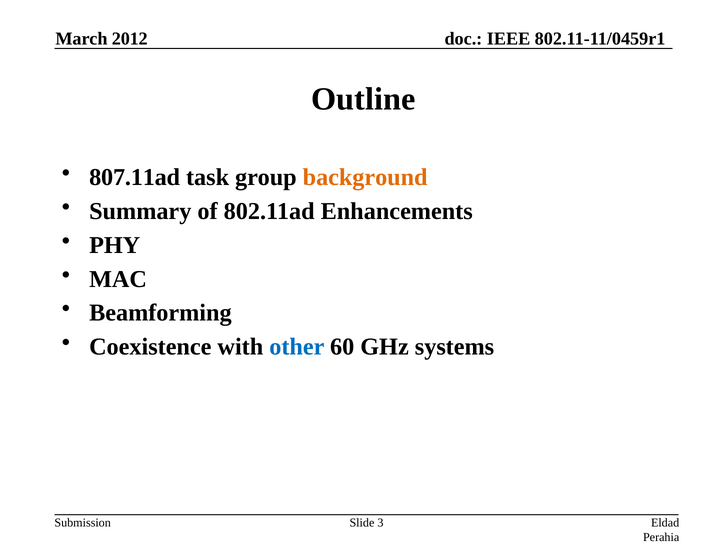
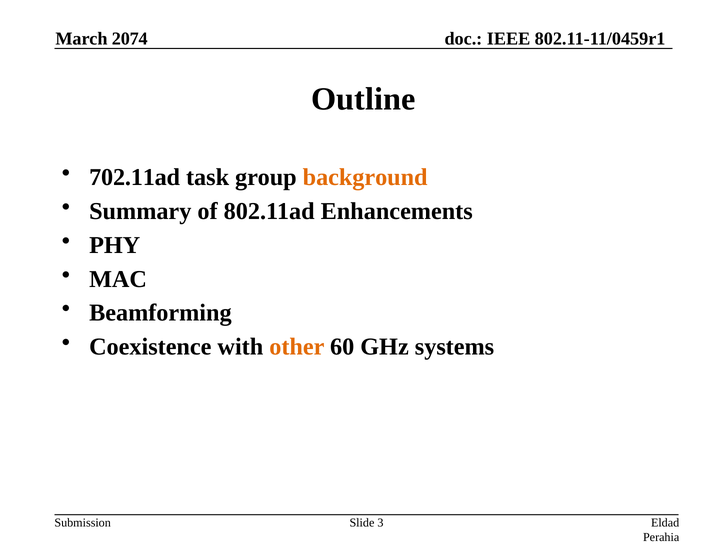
2012: 2012 -> 2074
807.11ad: 807.11ad -> 702.11ad
other colour: blue -> orange
